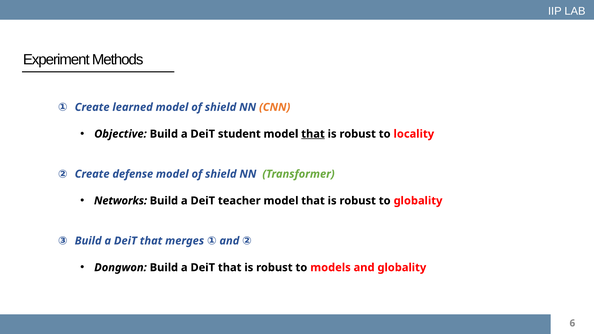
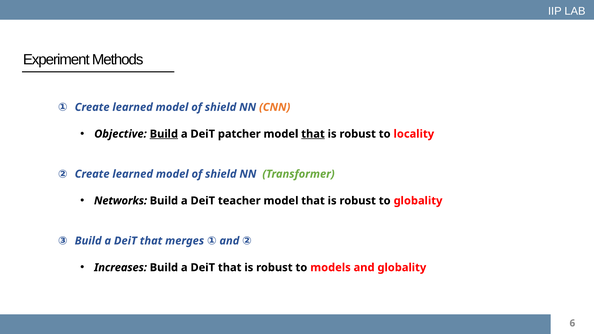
Build at (164, 134) underline: none -> present
student: student -> patcher
② Create defense: defense -> learned
Dongwon: Dongwon -> Increases
